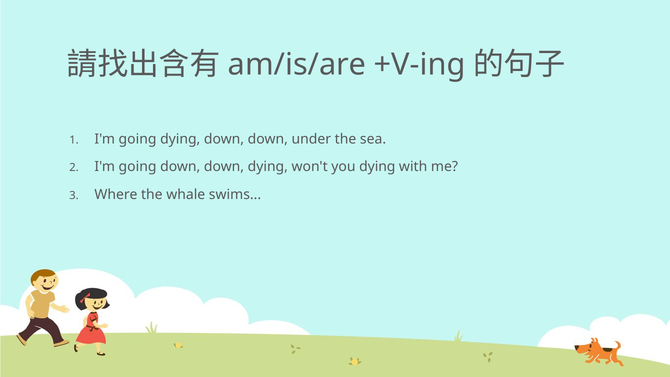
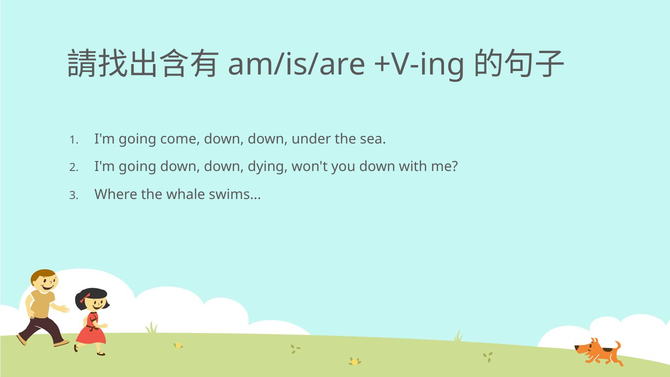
going dying: dying -> come
you dying: dying -> down
